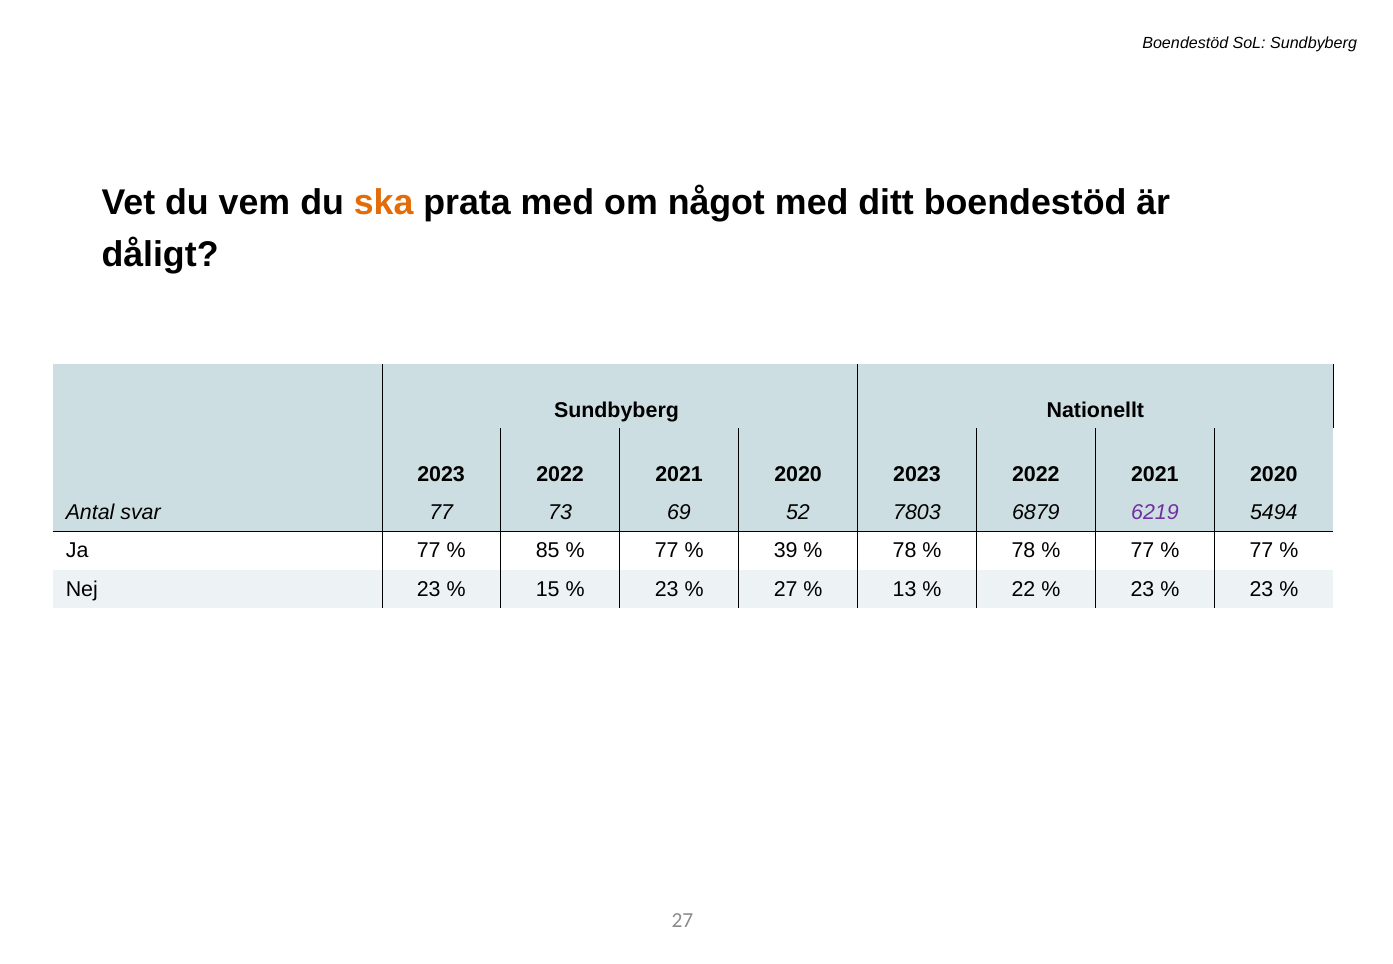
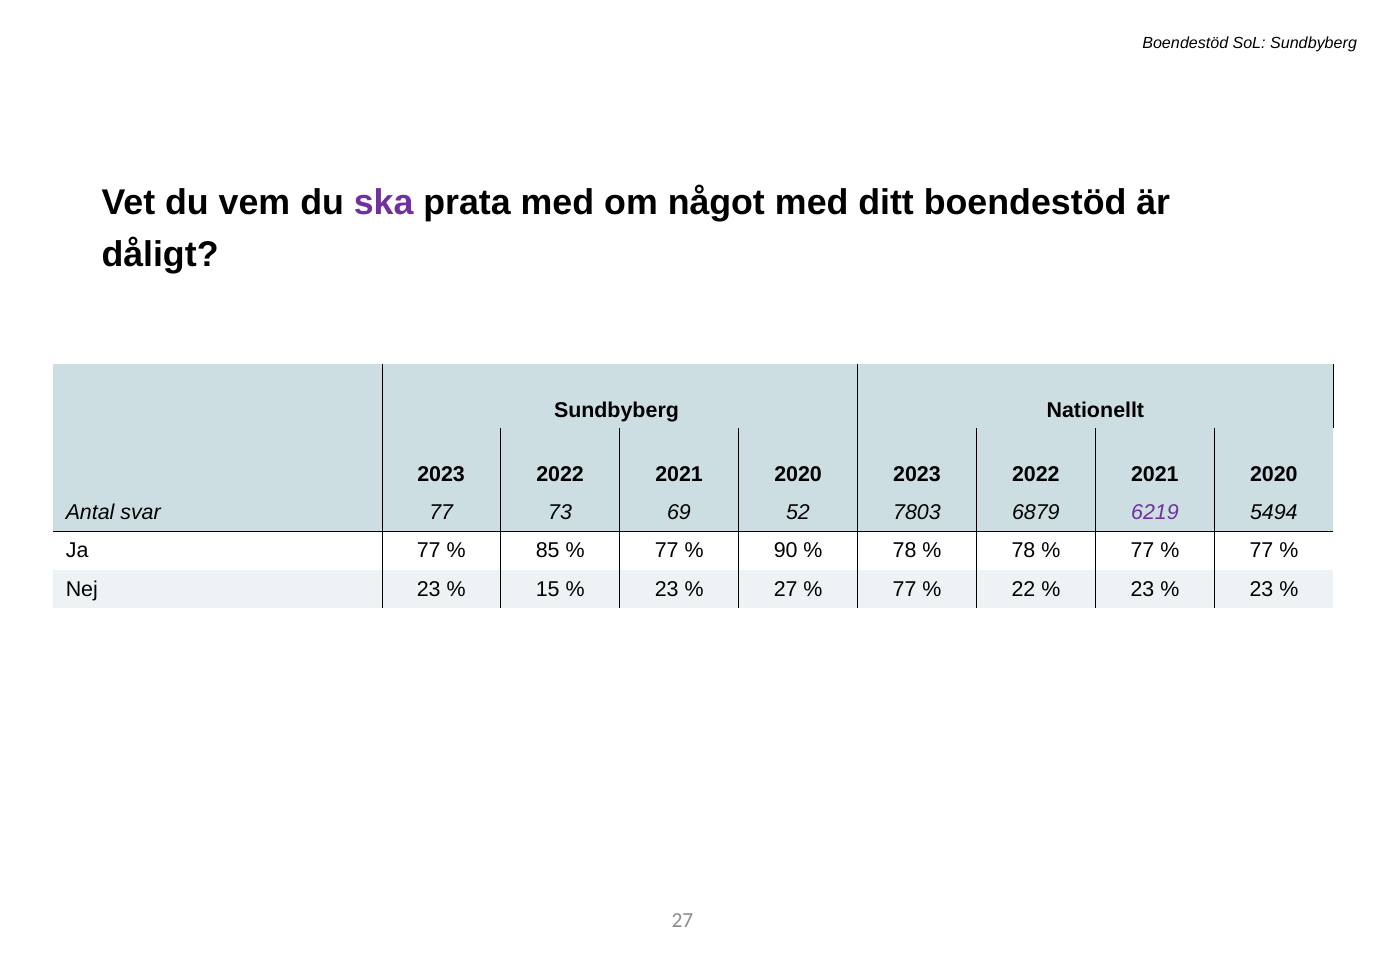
ska colour: orange -> purple
39: 39 -> 90
13 at (905, 590): 13 -> 77
